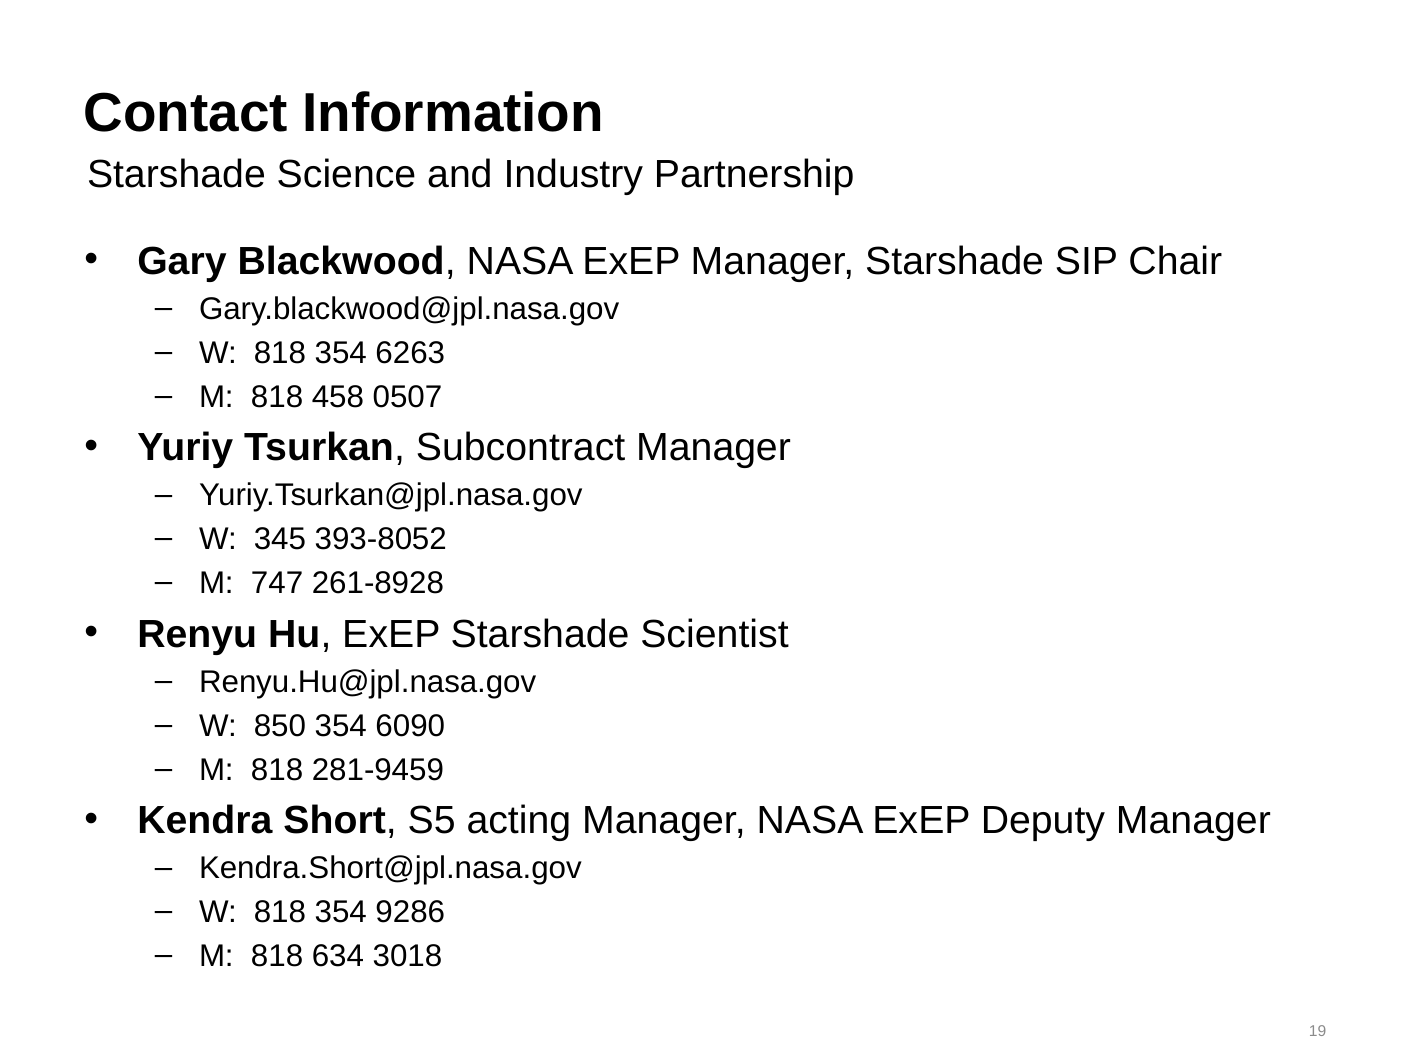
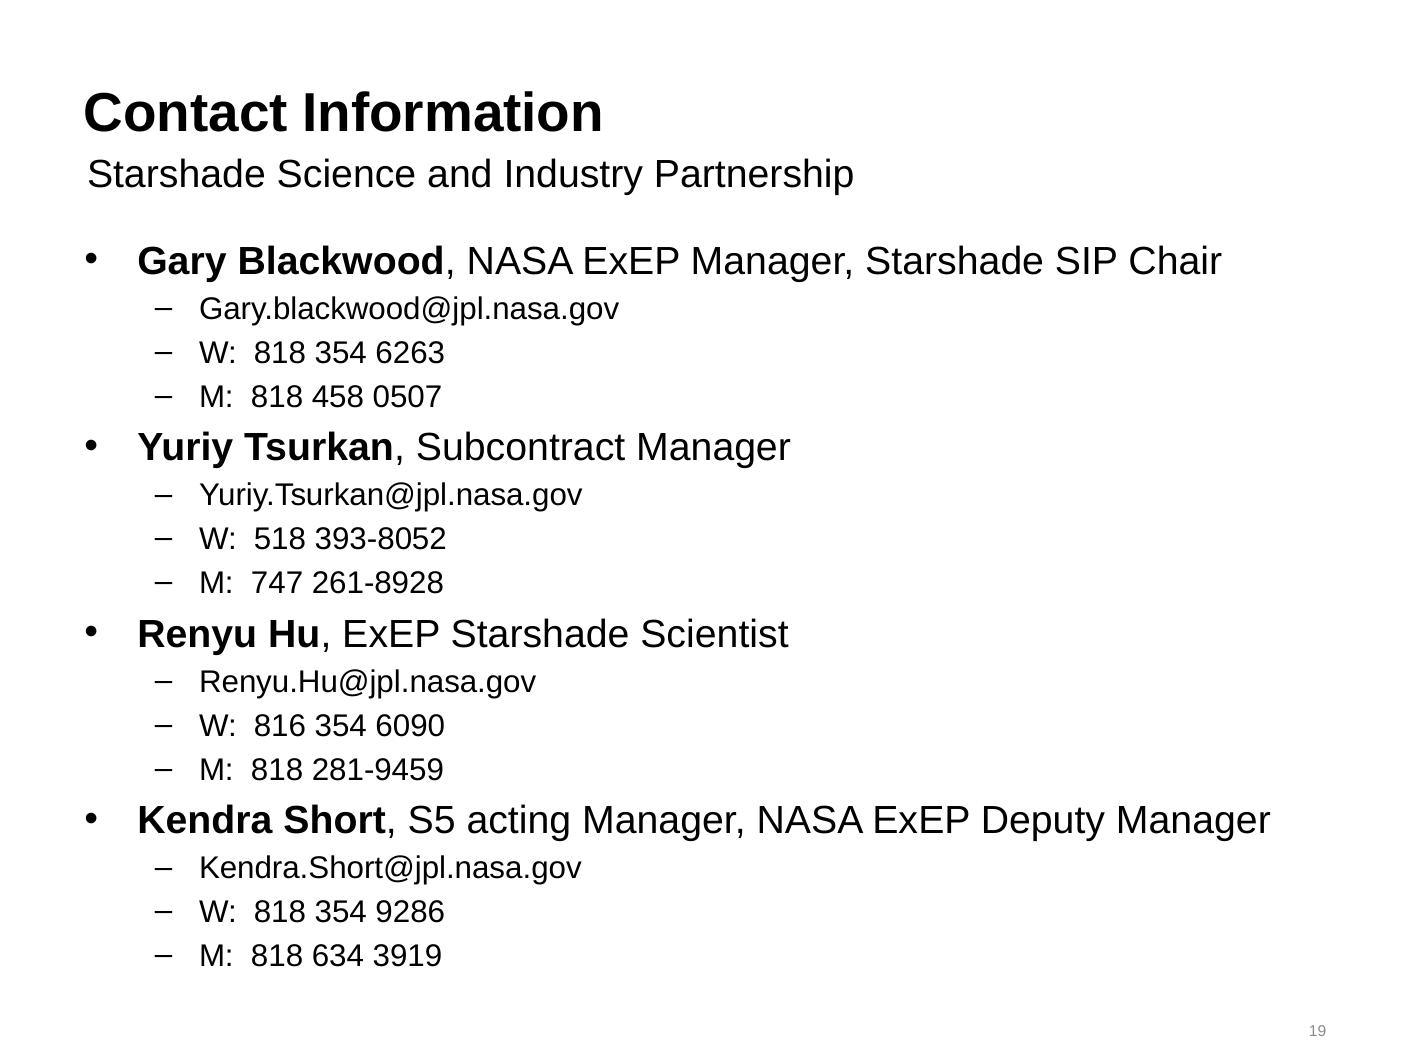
345: 345 -> 518
850: 850 -> 816
3018: 3018 -> 3919
